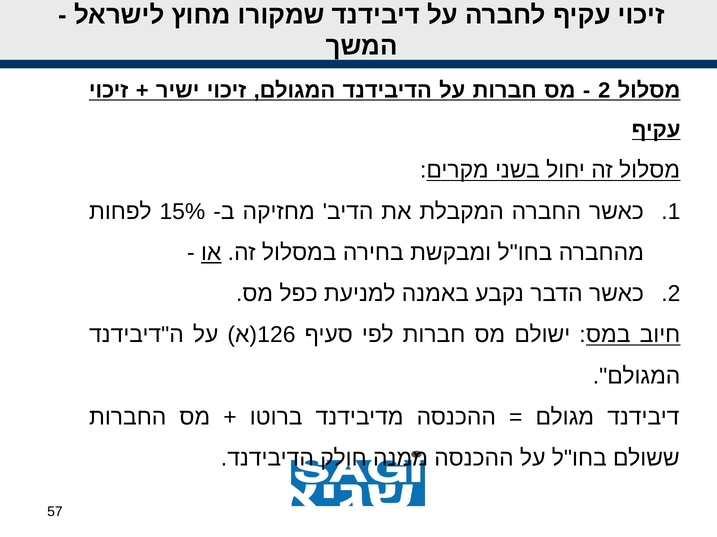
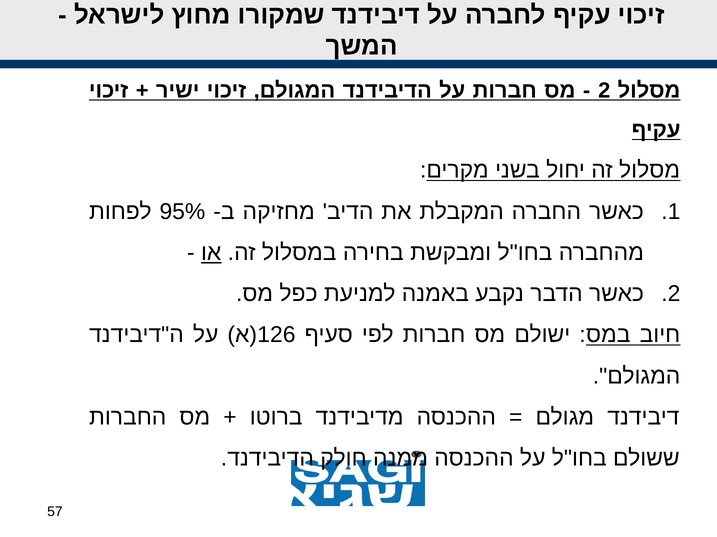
15%: 15% -> 95%
